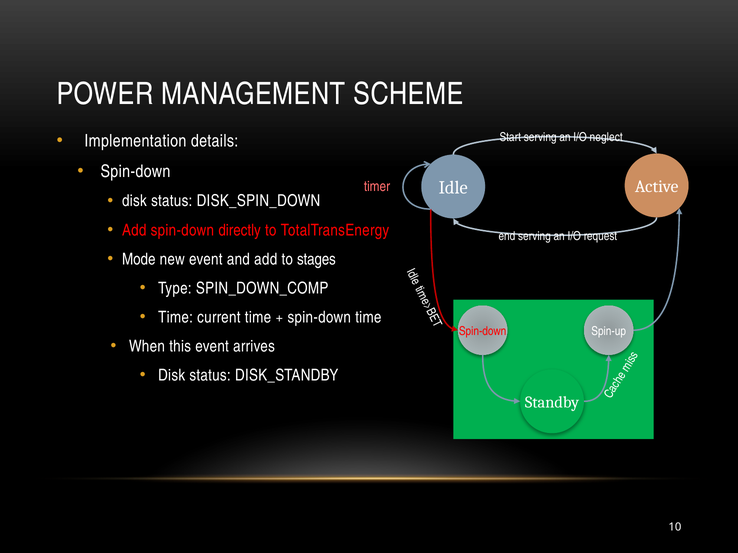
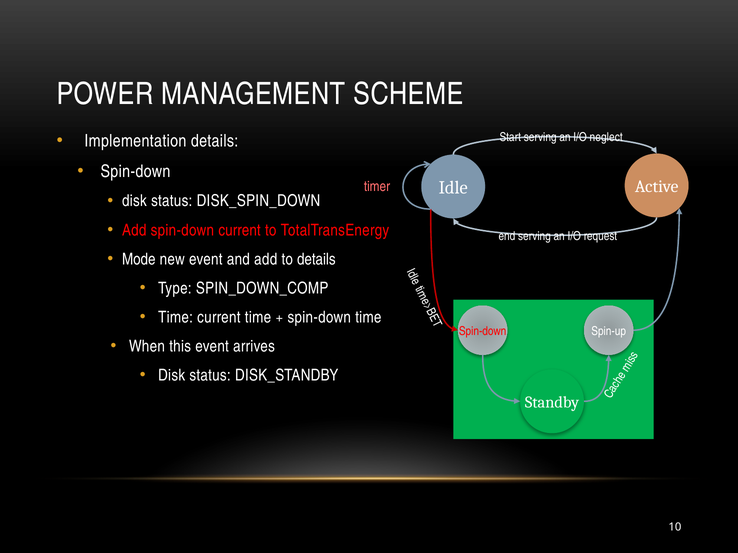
spin-down directly: directly -> current
to stages: stages -> details
